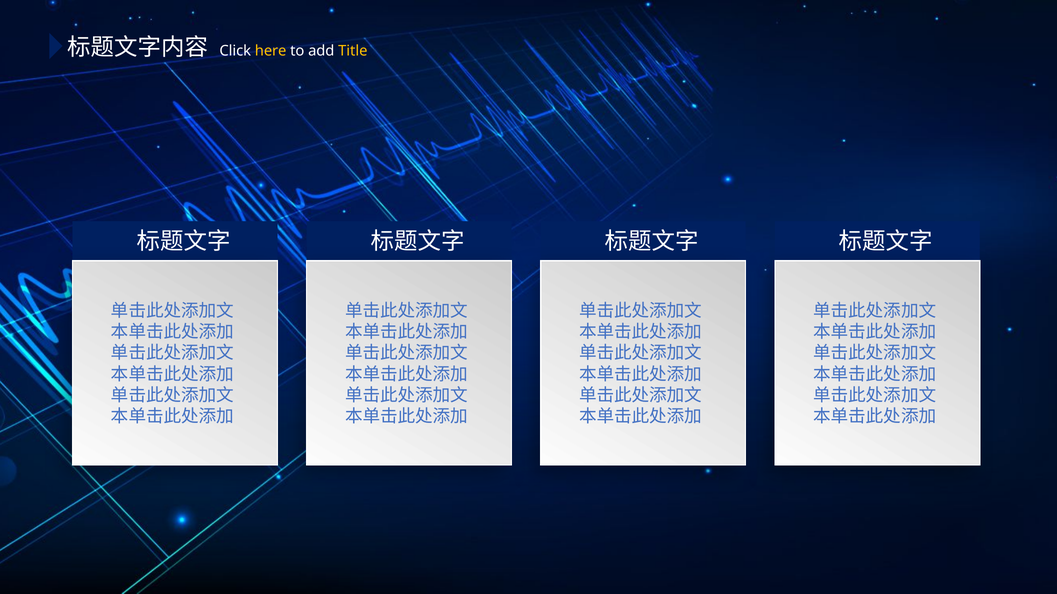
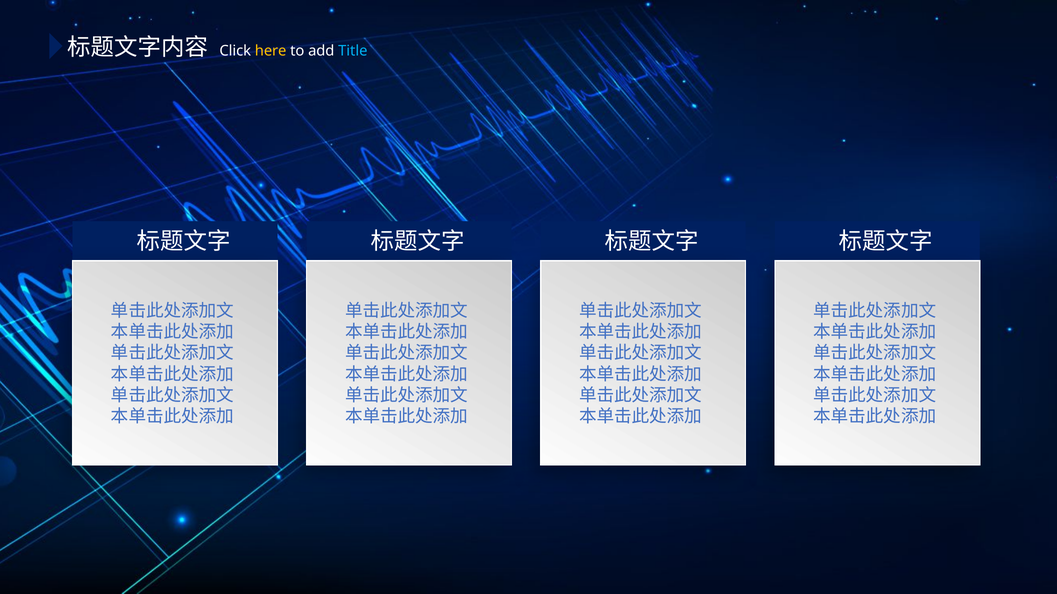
Title colour: yellow -> light blue
